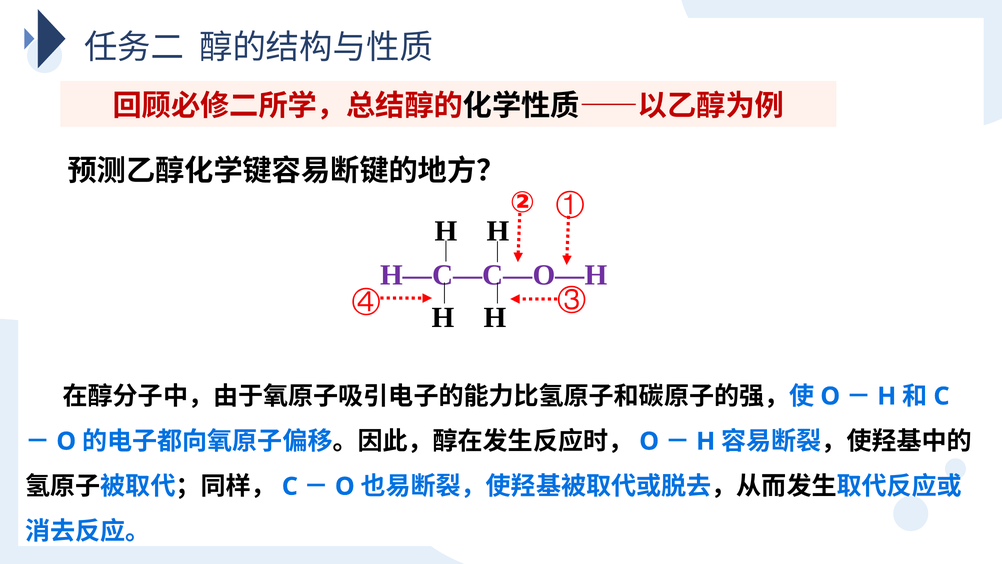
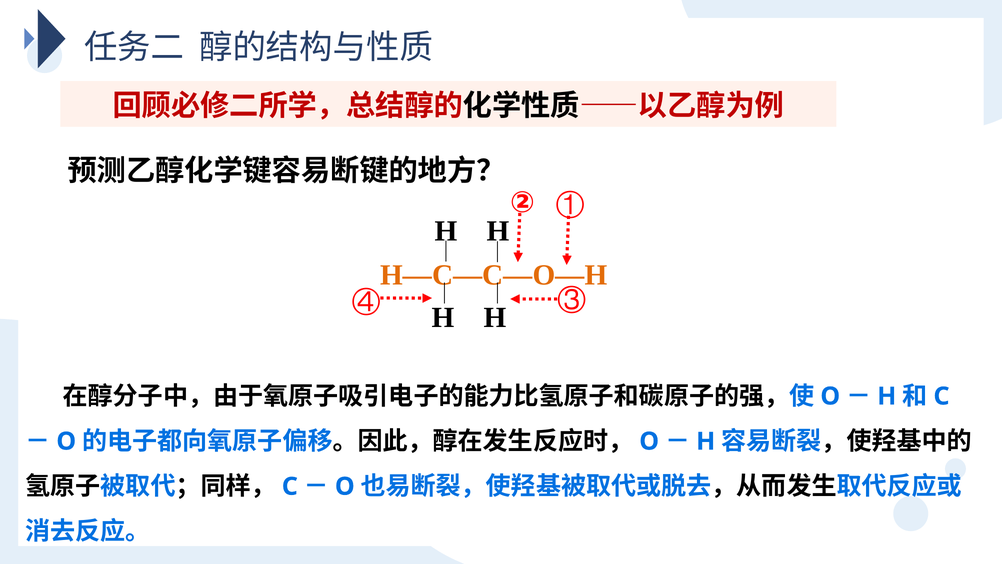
H—C—C—O—H colour: purple -> orange
